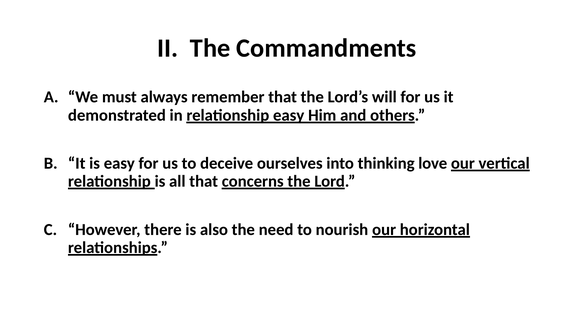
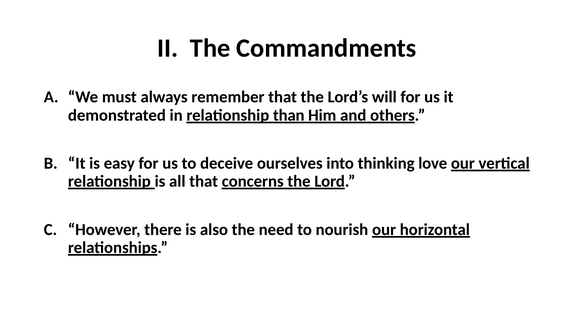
relationship easy: easy -> than
